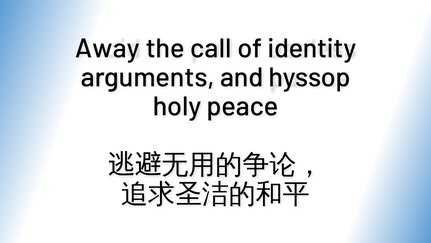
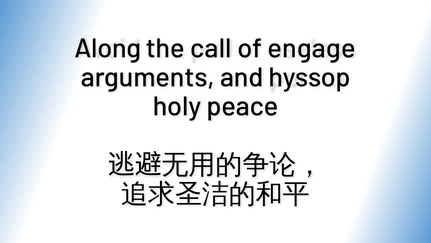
Away: Away -> Along
identity: identity -> engage
